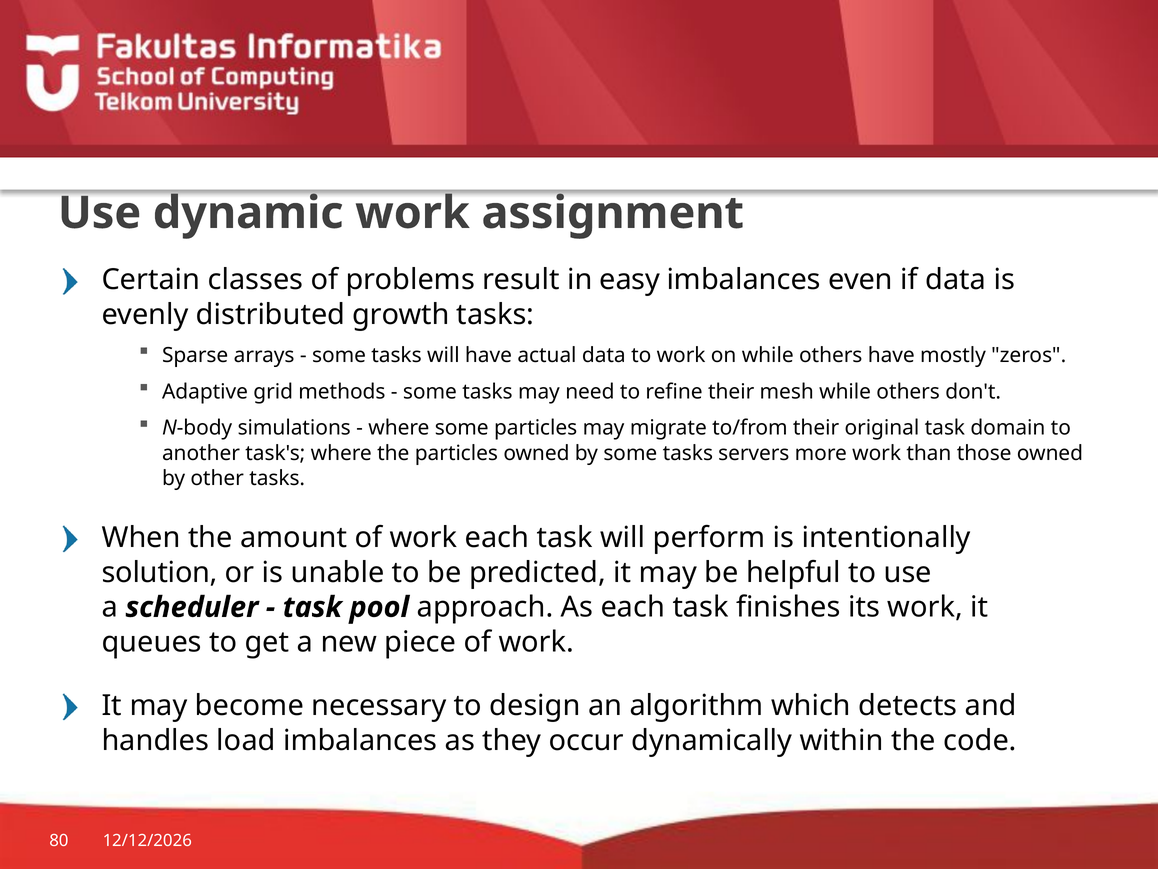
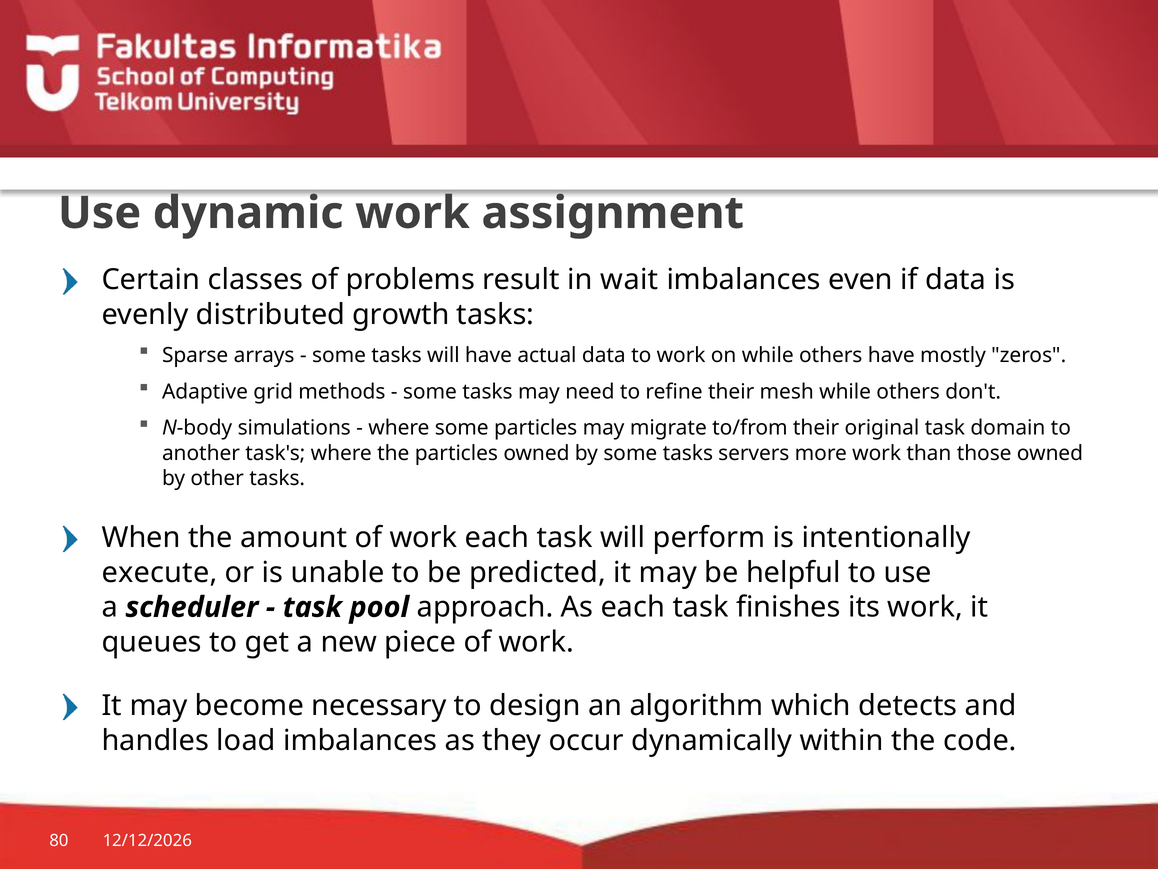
easy: easy -> wait
solution: solution -> execute
